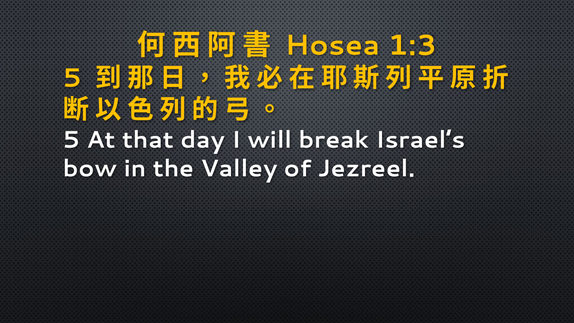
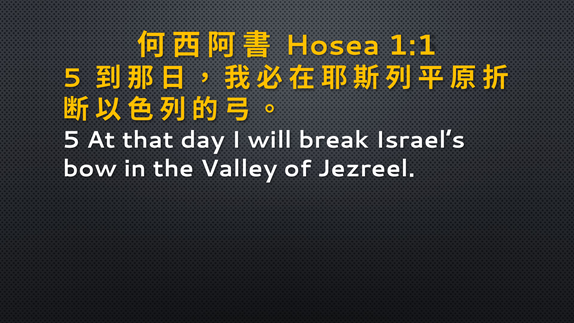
1:3: 1:3 -> 1:1
